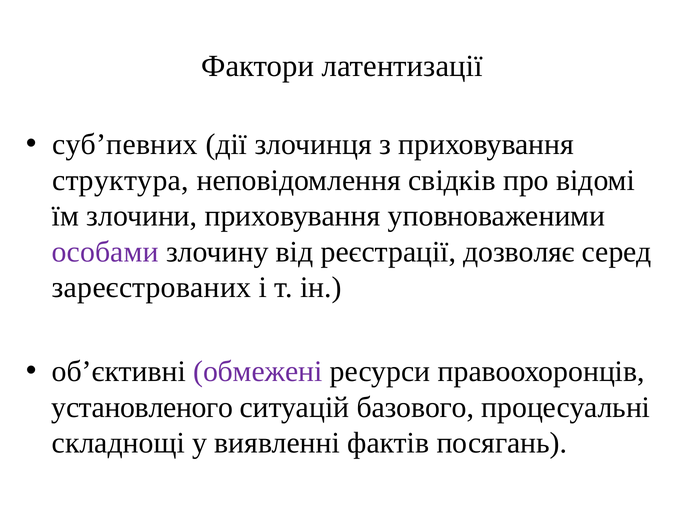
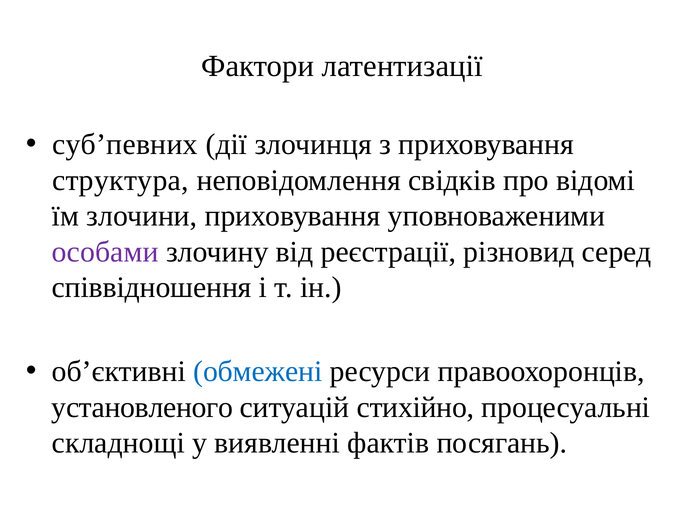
дозволяє: дозволяє -> різновид
зареєстрованих: зареєстрованих -> співвідношення
обмежені colour: purple -> blue
базового: базового -> стихійно
